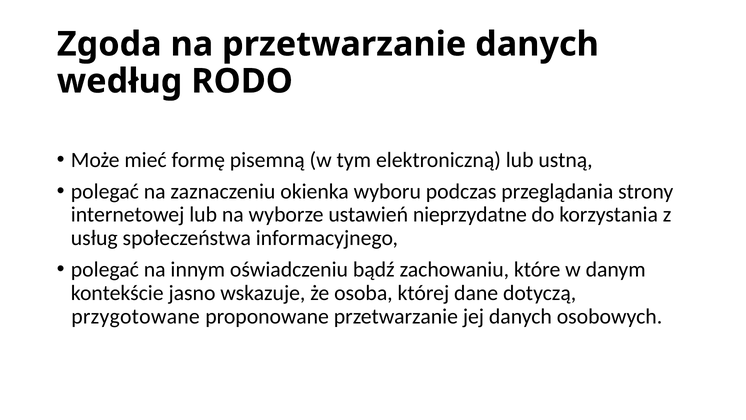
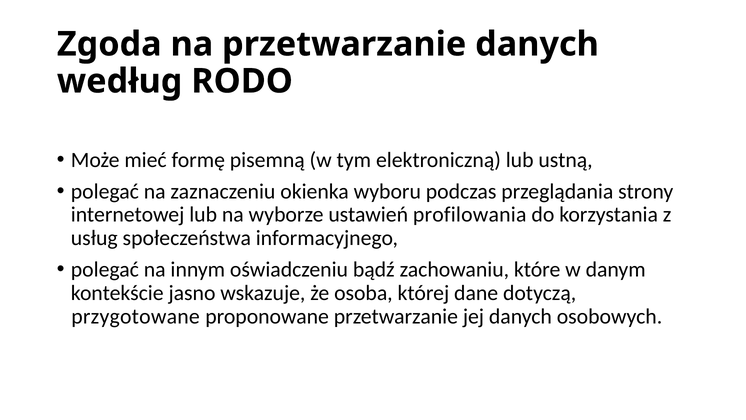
nieprzydatne: nieprzydatne -> profilowania
